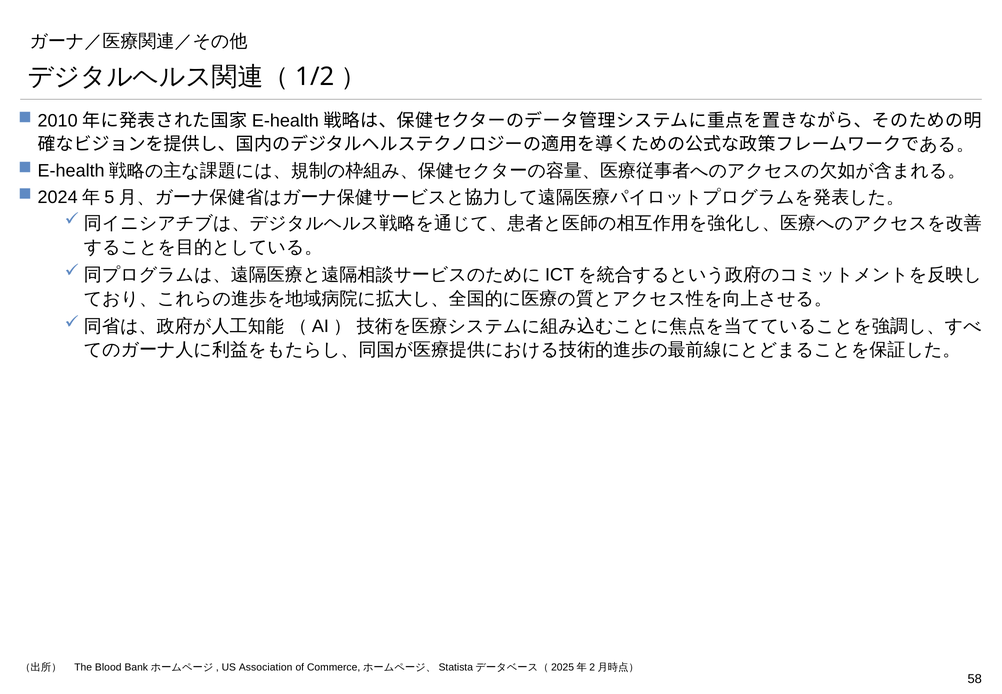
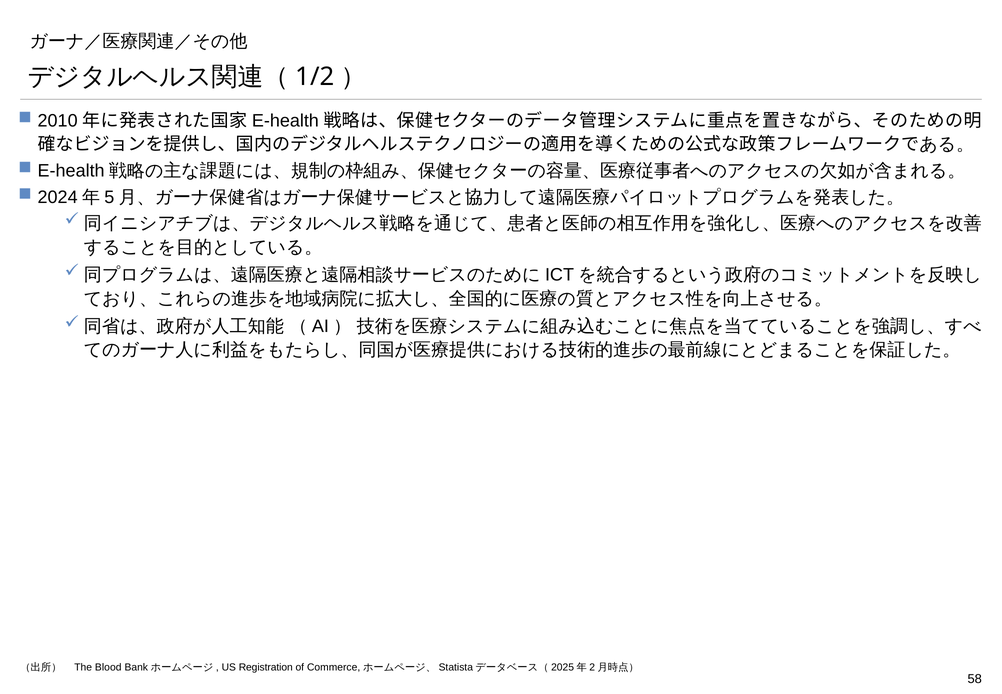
Association: Association -> Registration
